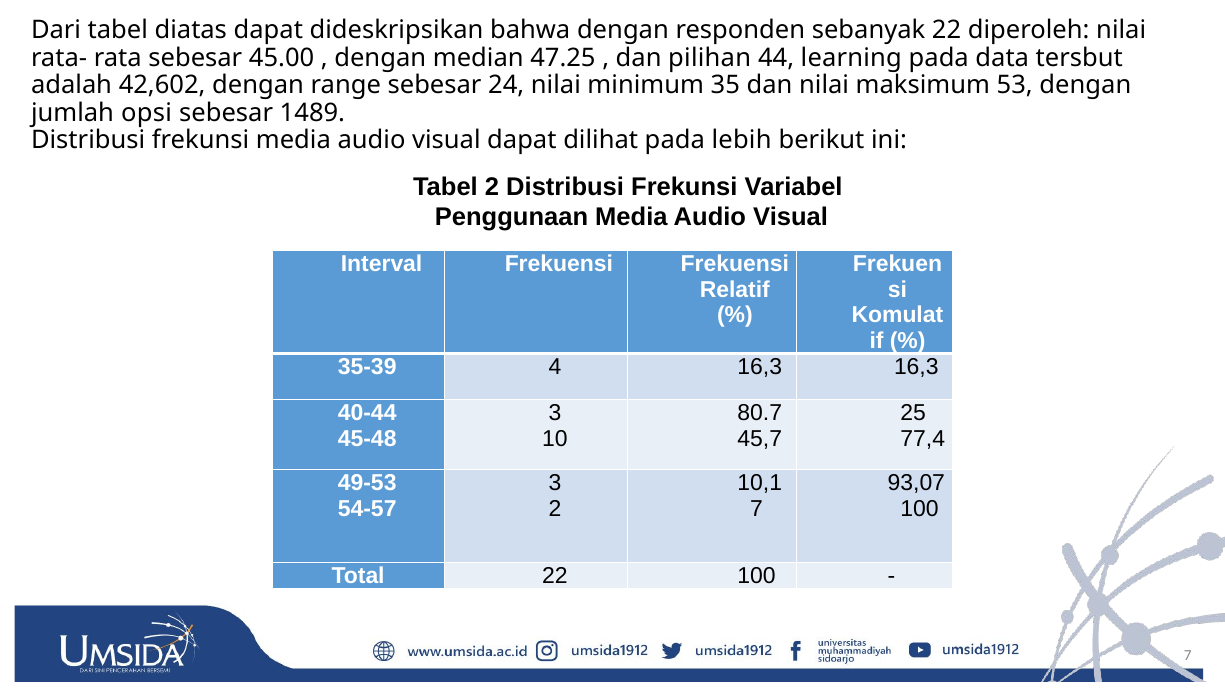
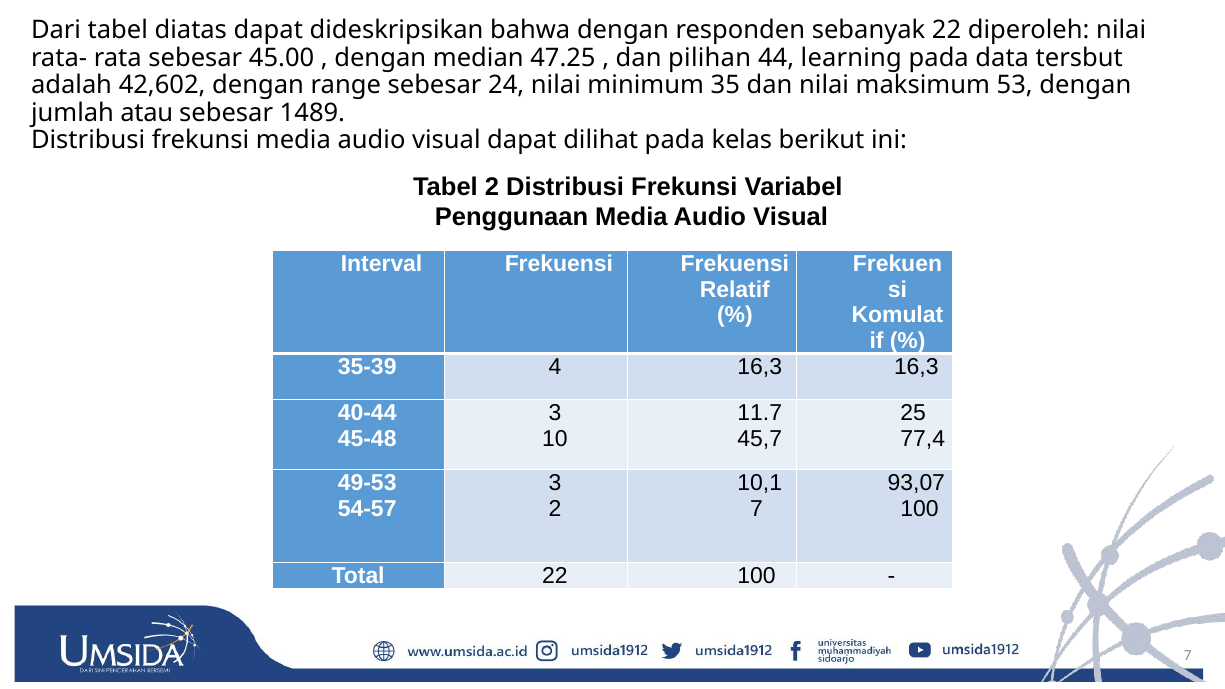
opsi: opsi -> atau
lebih: lebih -> kelas
80.7: 80.7 -> 11.7
